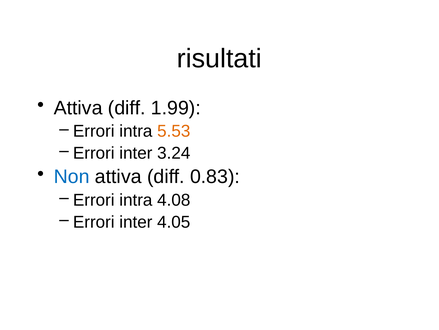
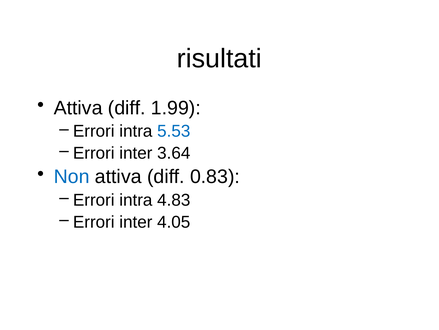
5.53 colour: orange -> blue
3.24: 3.24 -> 3.64
4.08: 4.08 -> 4.83
